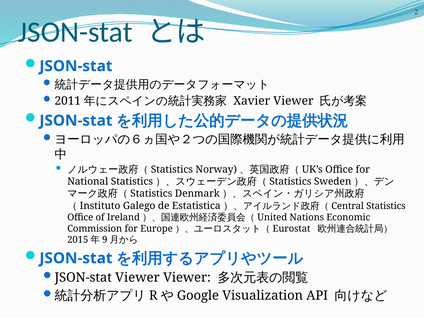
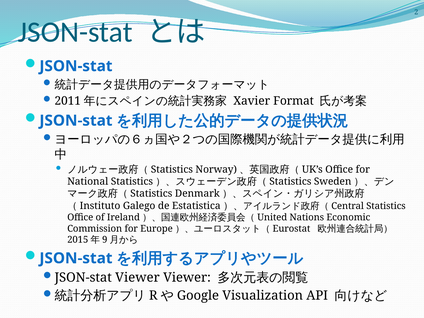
Xavier Viewer: Viewer -> Format
